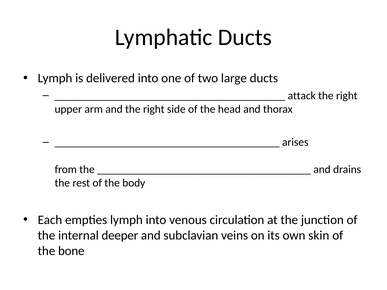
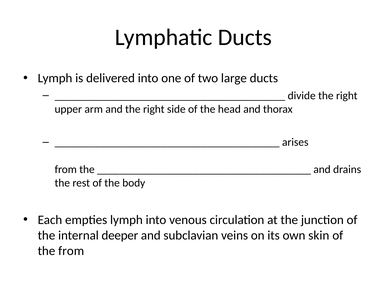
attack: attack -> divide
the bone: bone -> from
